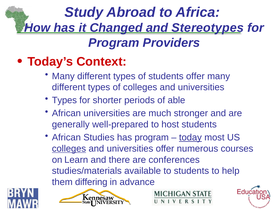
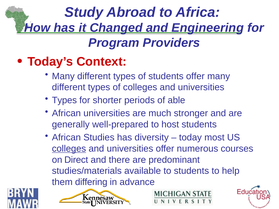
Stereotypes: Stereotypes -> Engineering
has program: program -> diversity
today underline: present -> none
Learn: Learn -> Direct
conferences: conferences -> predominant
